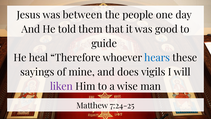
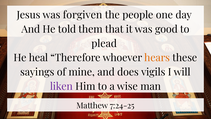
between: between -> forgiven
guide: guide -> plead
hears colour: blue -> orange
